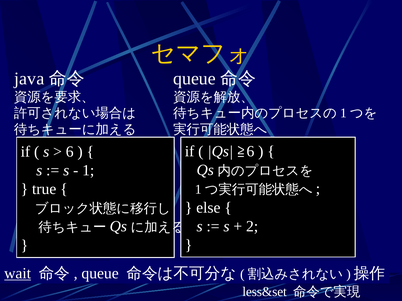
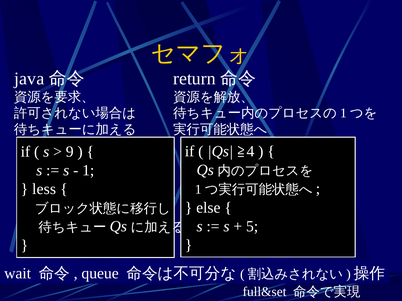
queue at (194, 79): queue -> return
6 at (250, 152): 6 -> 4
6 at (70, 152): 6 -> 9
true: true -> less
2: 2 -> 5
wait underline: present -> none
less&set: less&set -> full&set
